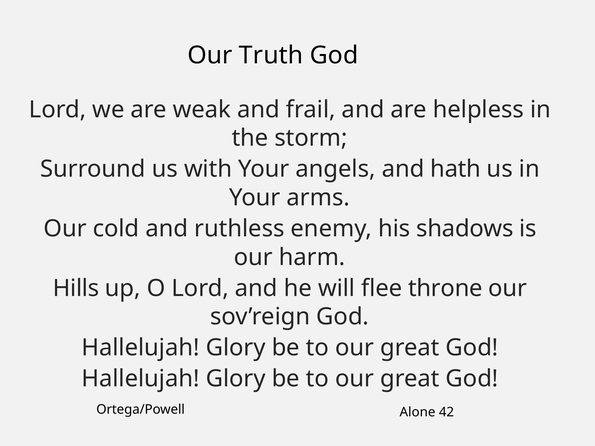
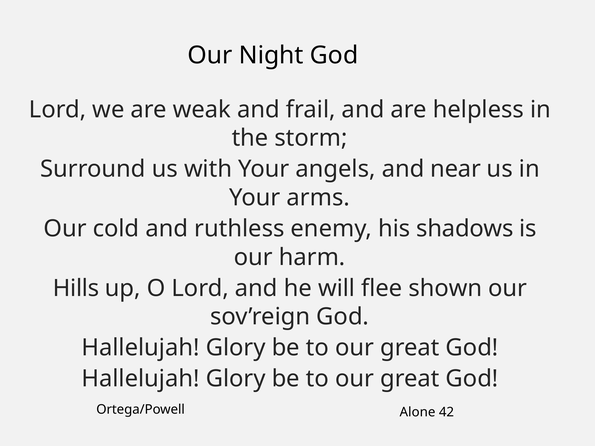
Truth: Truth -> Night
hath: hath -> near
throne: throne -> shown
